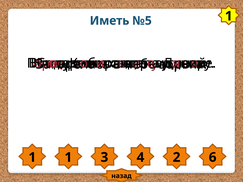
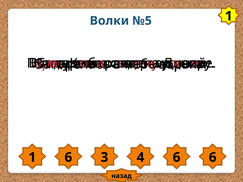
Иметь: Иметь -> Волки
1 1: 1 -> 6
4 2: 2 -> 6
